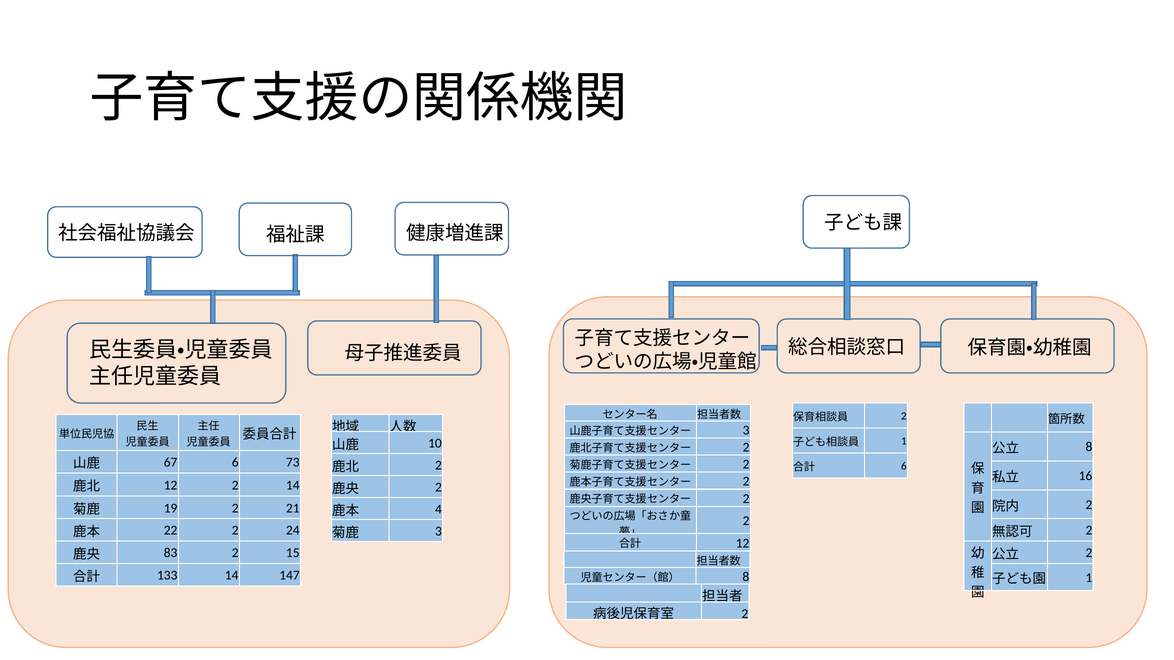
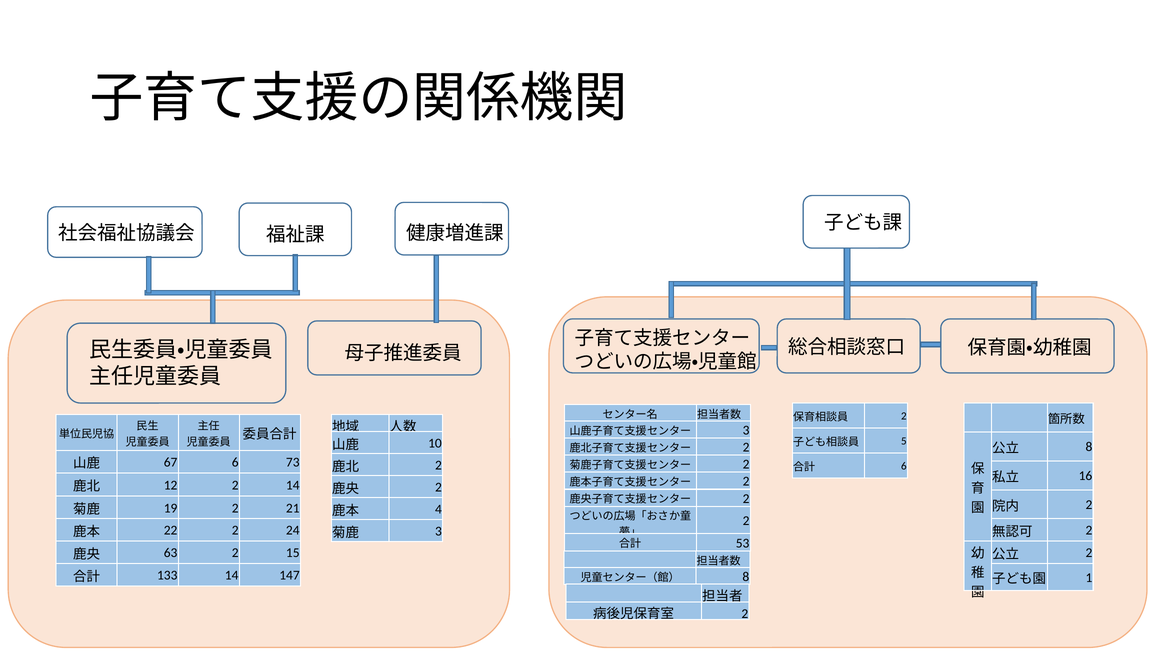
1 at (904, 441): 1 -> 5
12 at (743, 543): 12 -> 53
83: 83 -> 63
